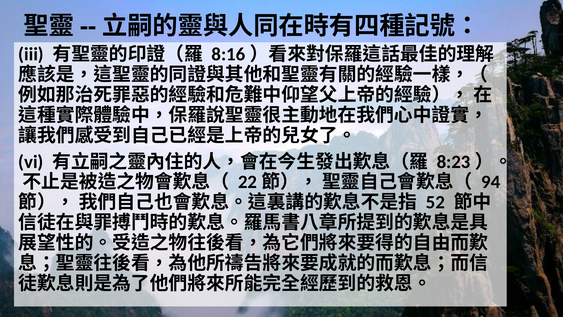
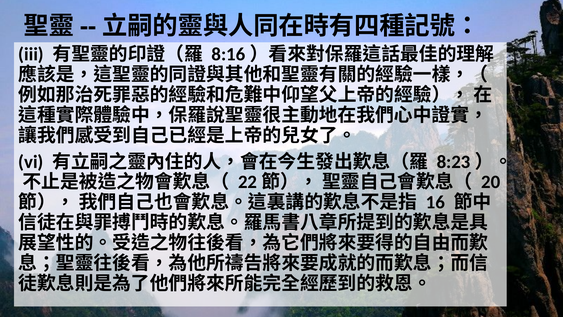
94: 94 -> 20
52: 52 -> 16
